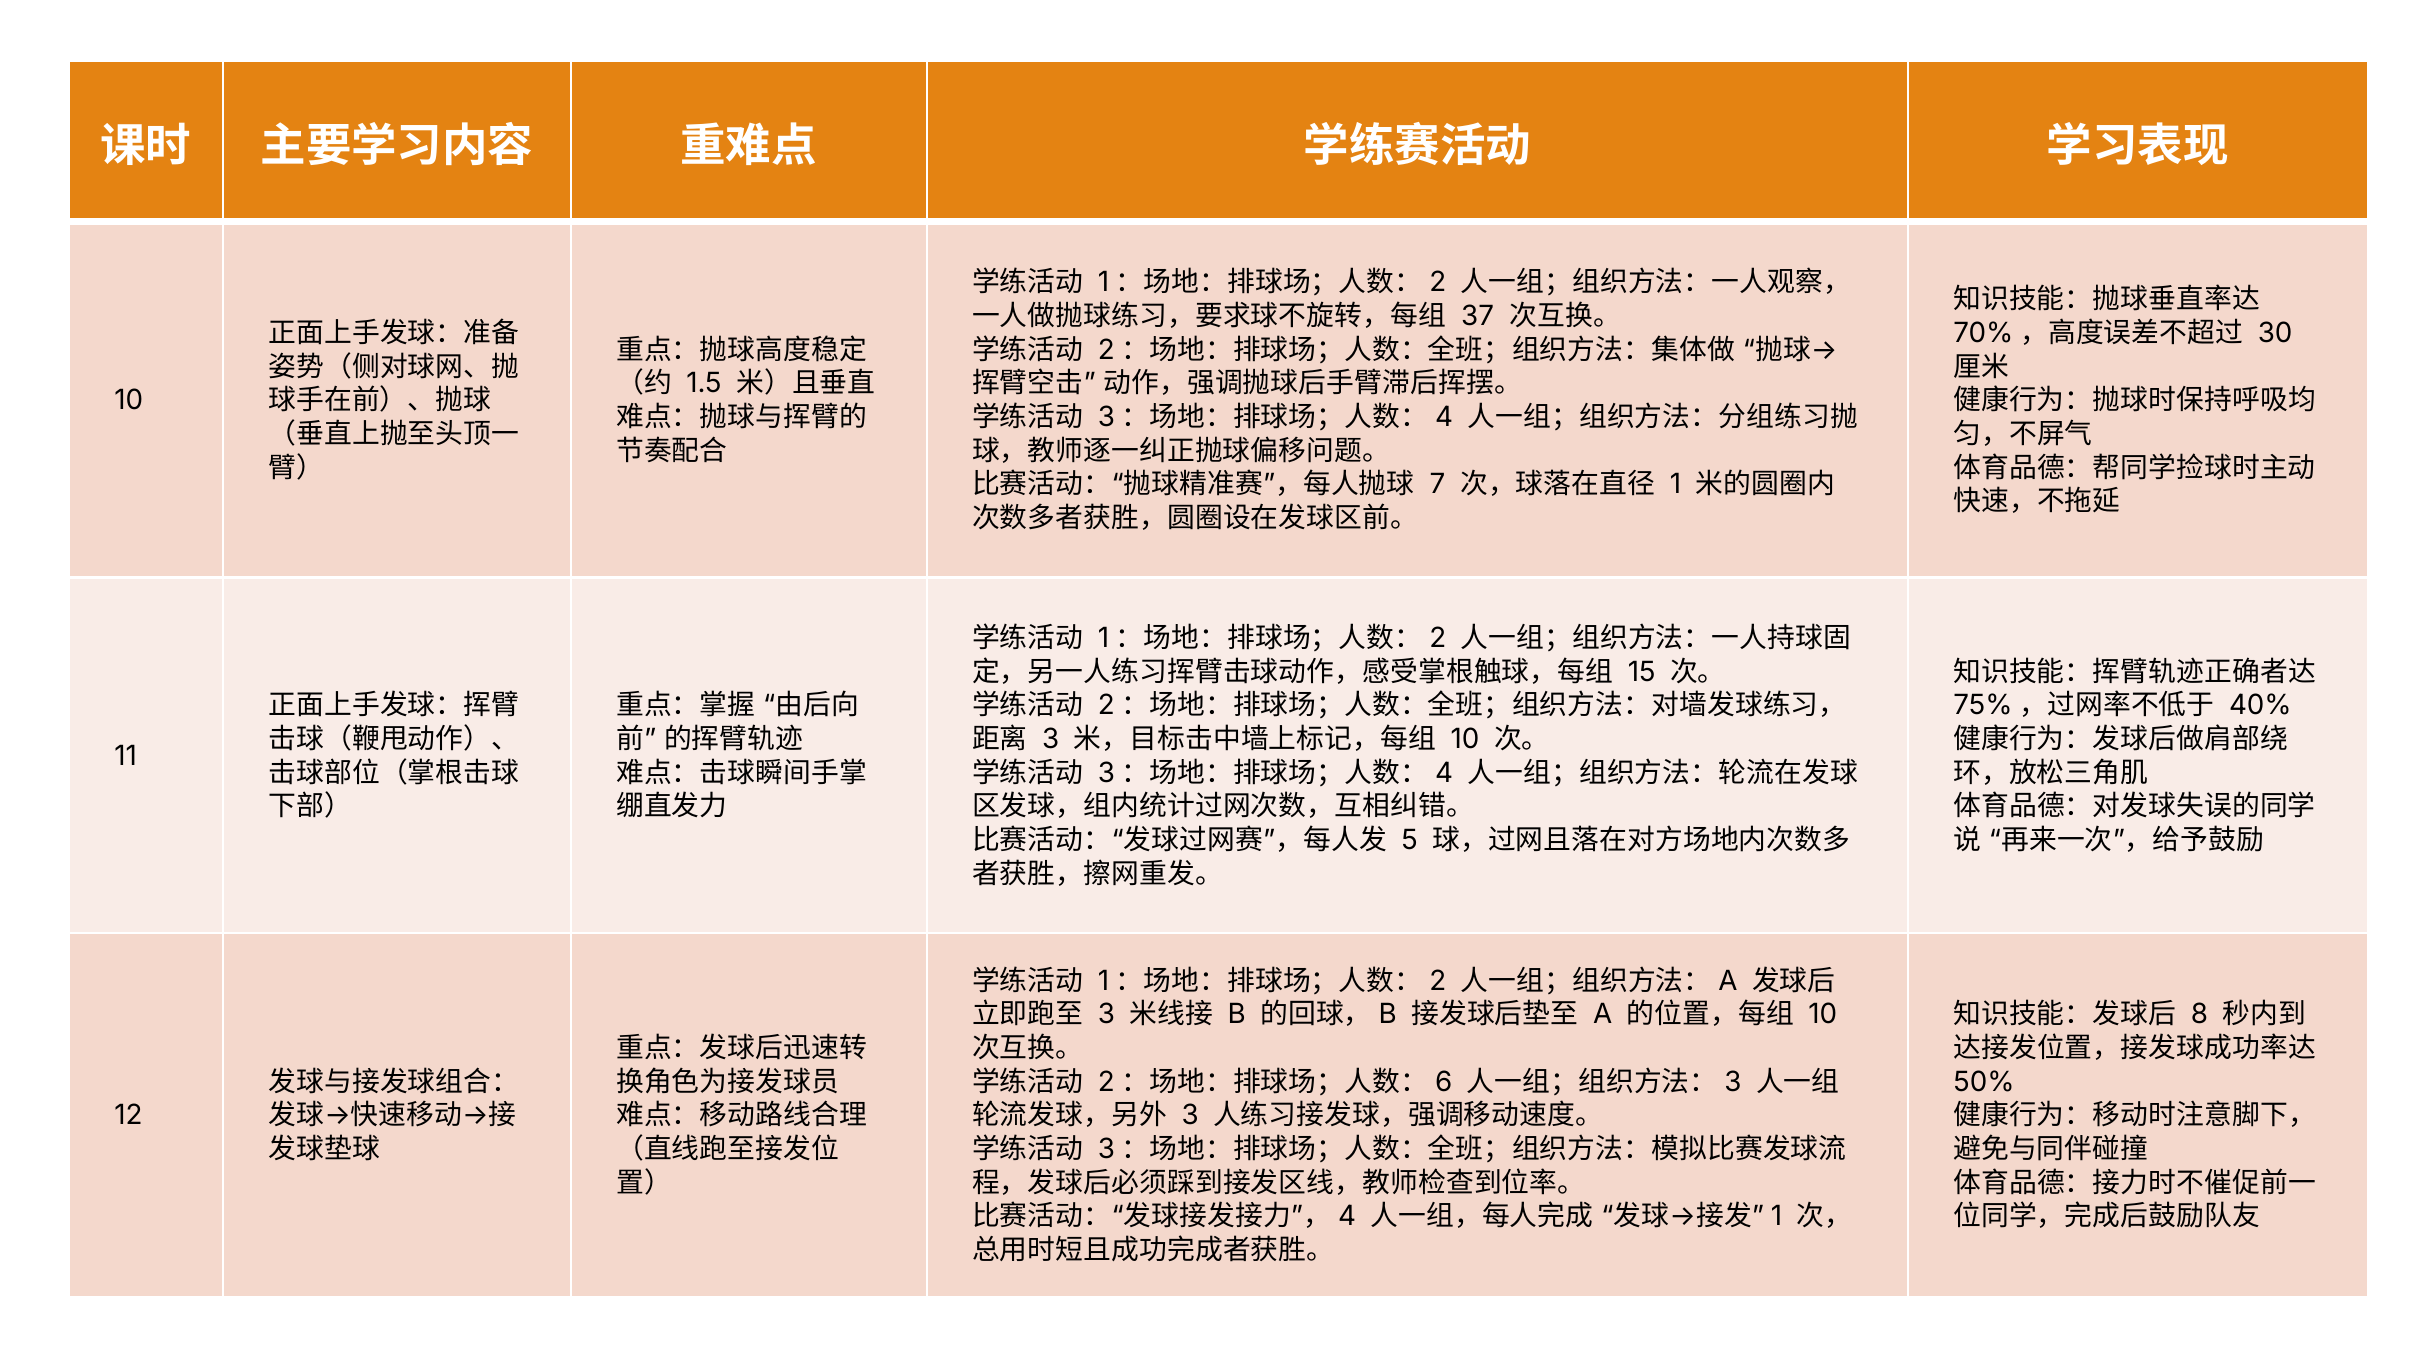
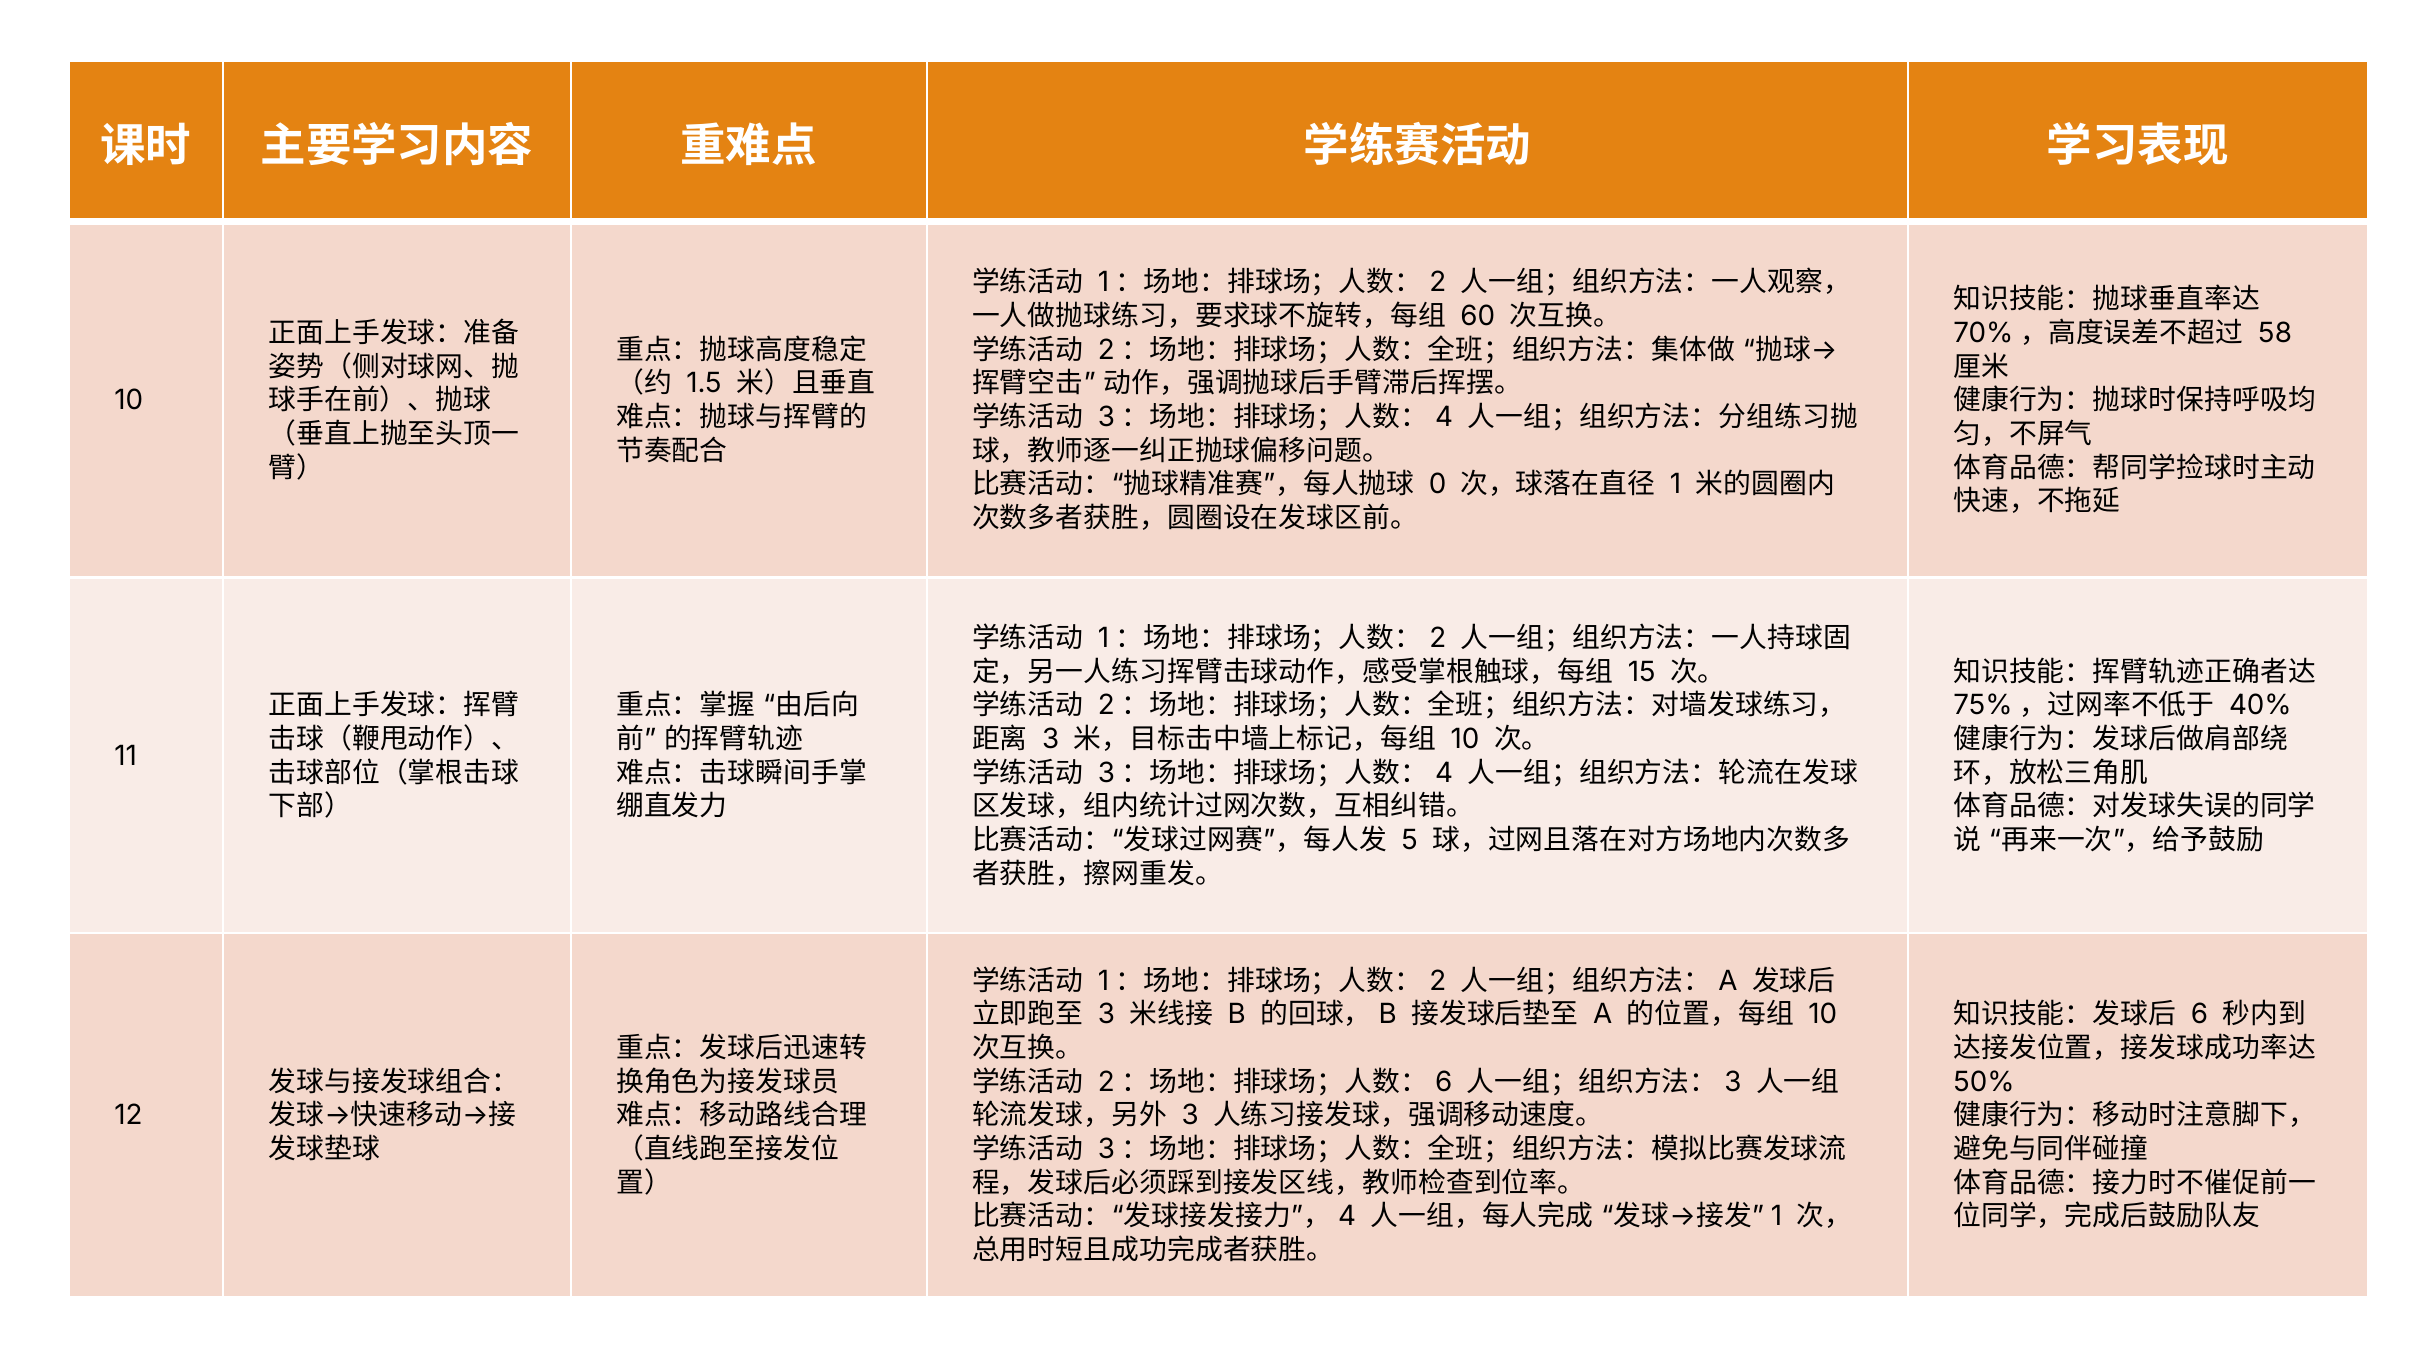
37: 37 -> 60
30: 30 -> 58
7: 7 -> 0
8 at (2199, 1015): 8 -> 6
